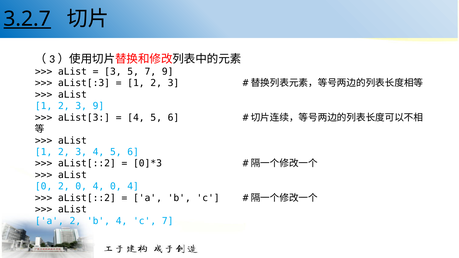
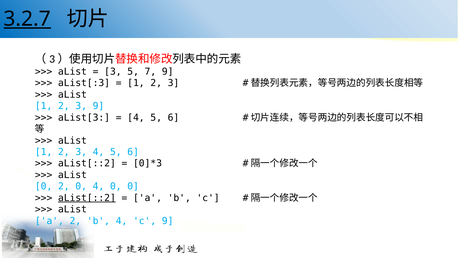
4 0 4: 4 -> 0
aList[::2 at (87, 198) underline: none -> present
c 7: 7 -> 9
